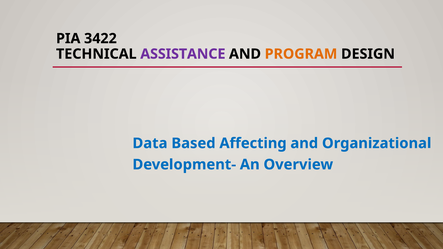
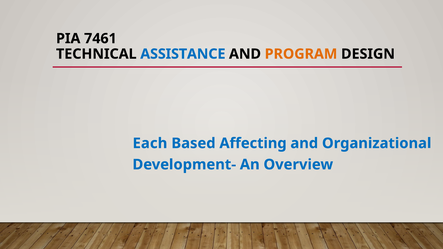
3422: 3422 -> 7461
ASSISTANCE colour: purple -> blue
Data: Data -> Each
